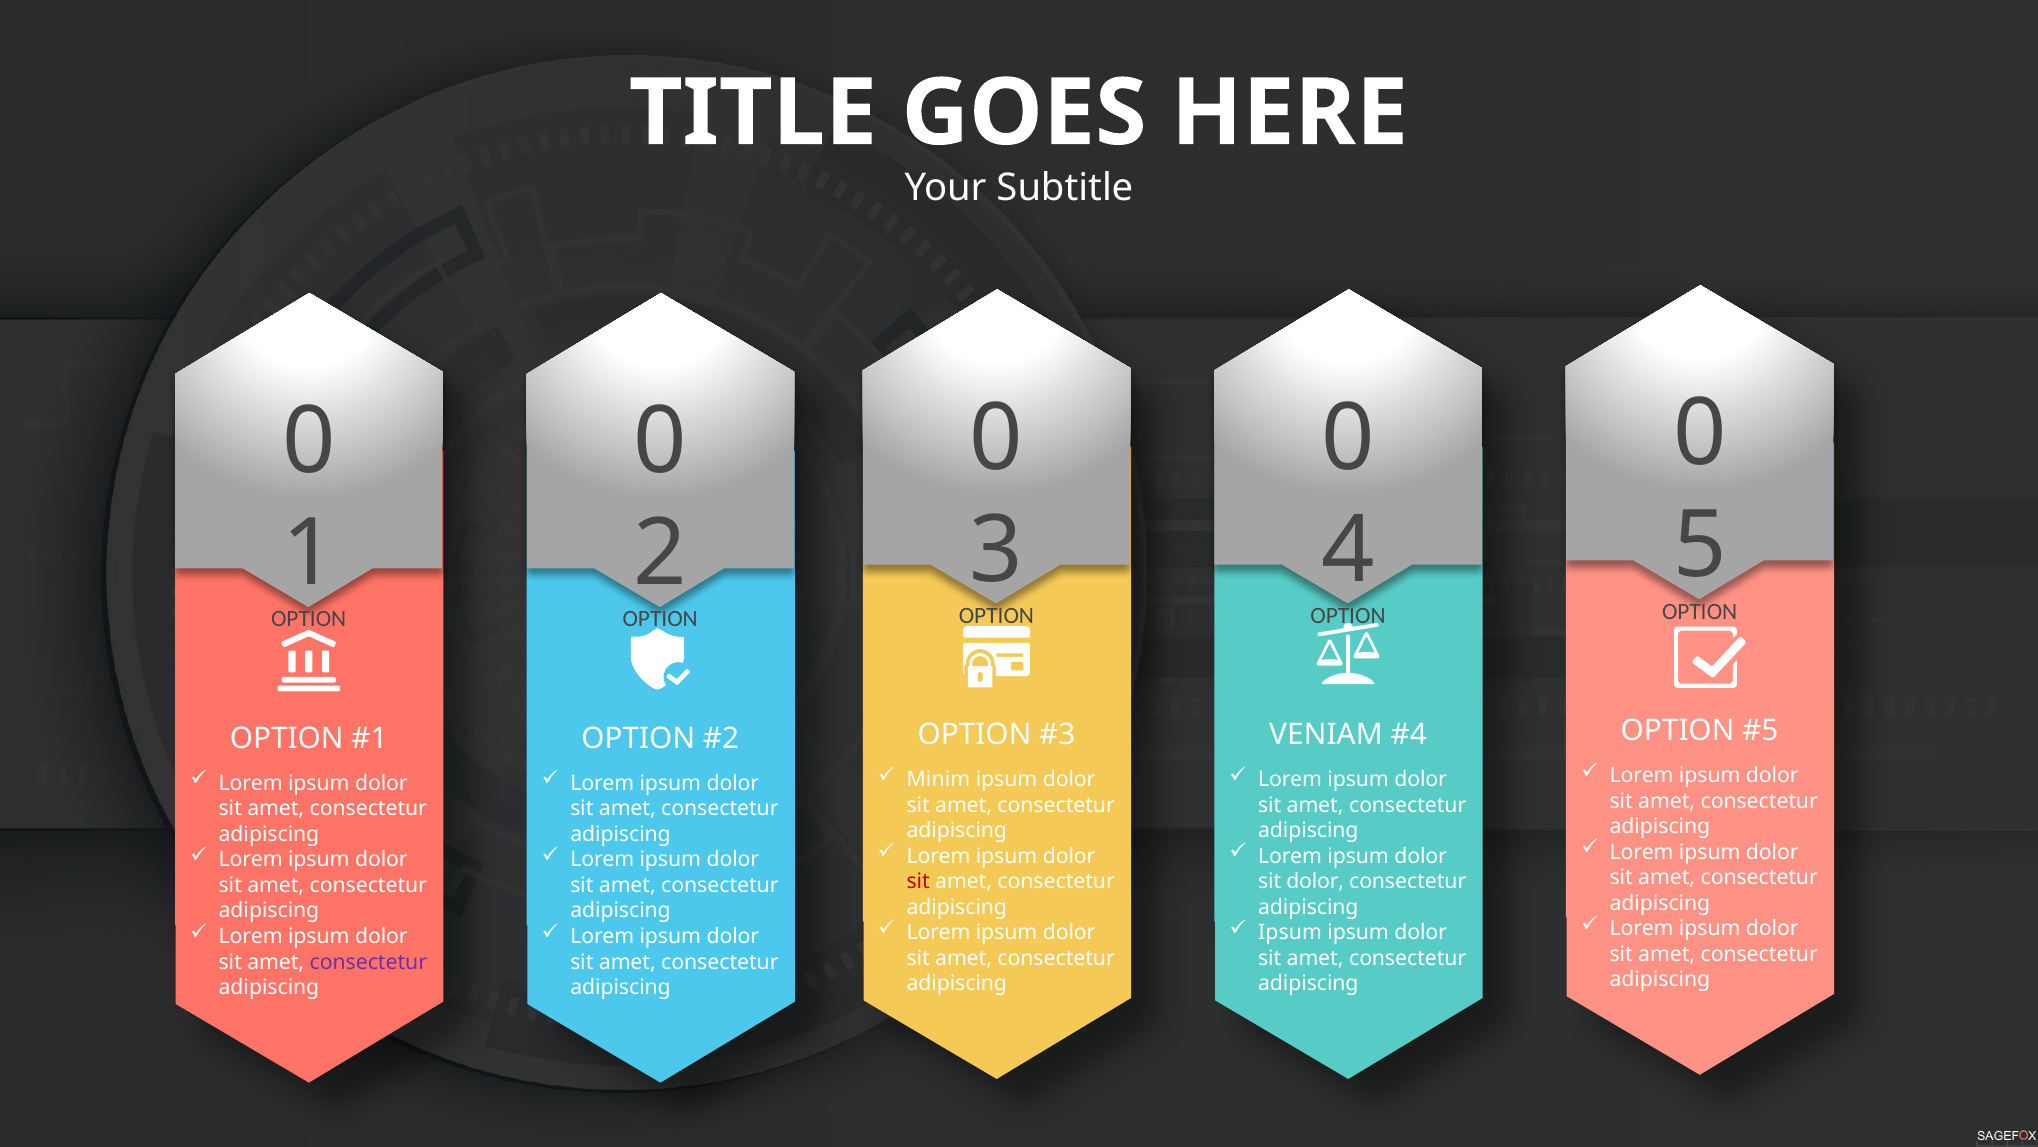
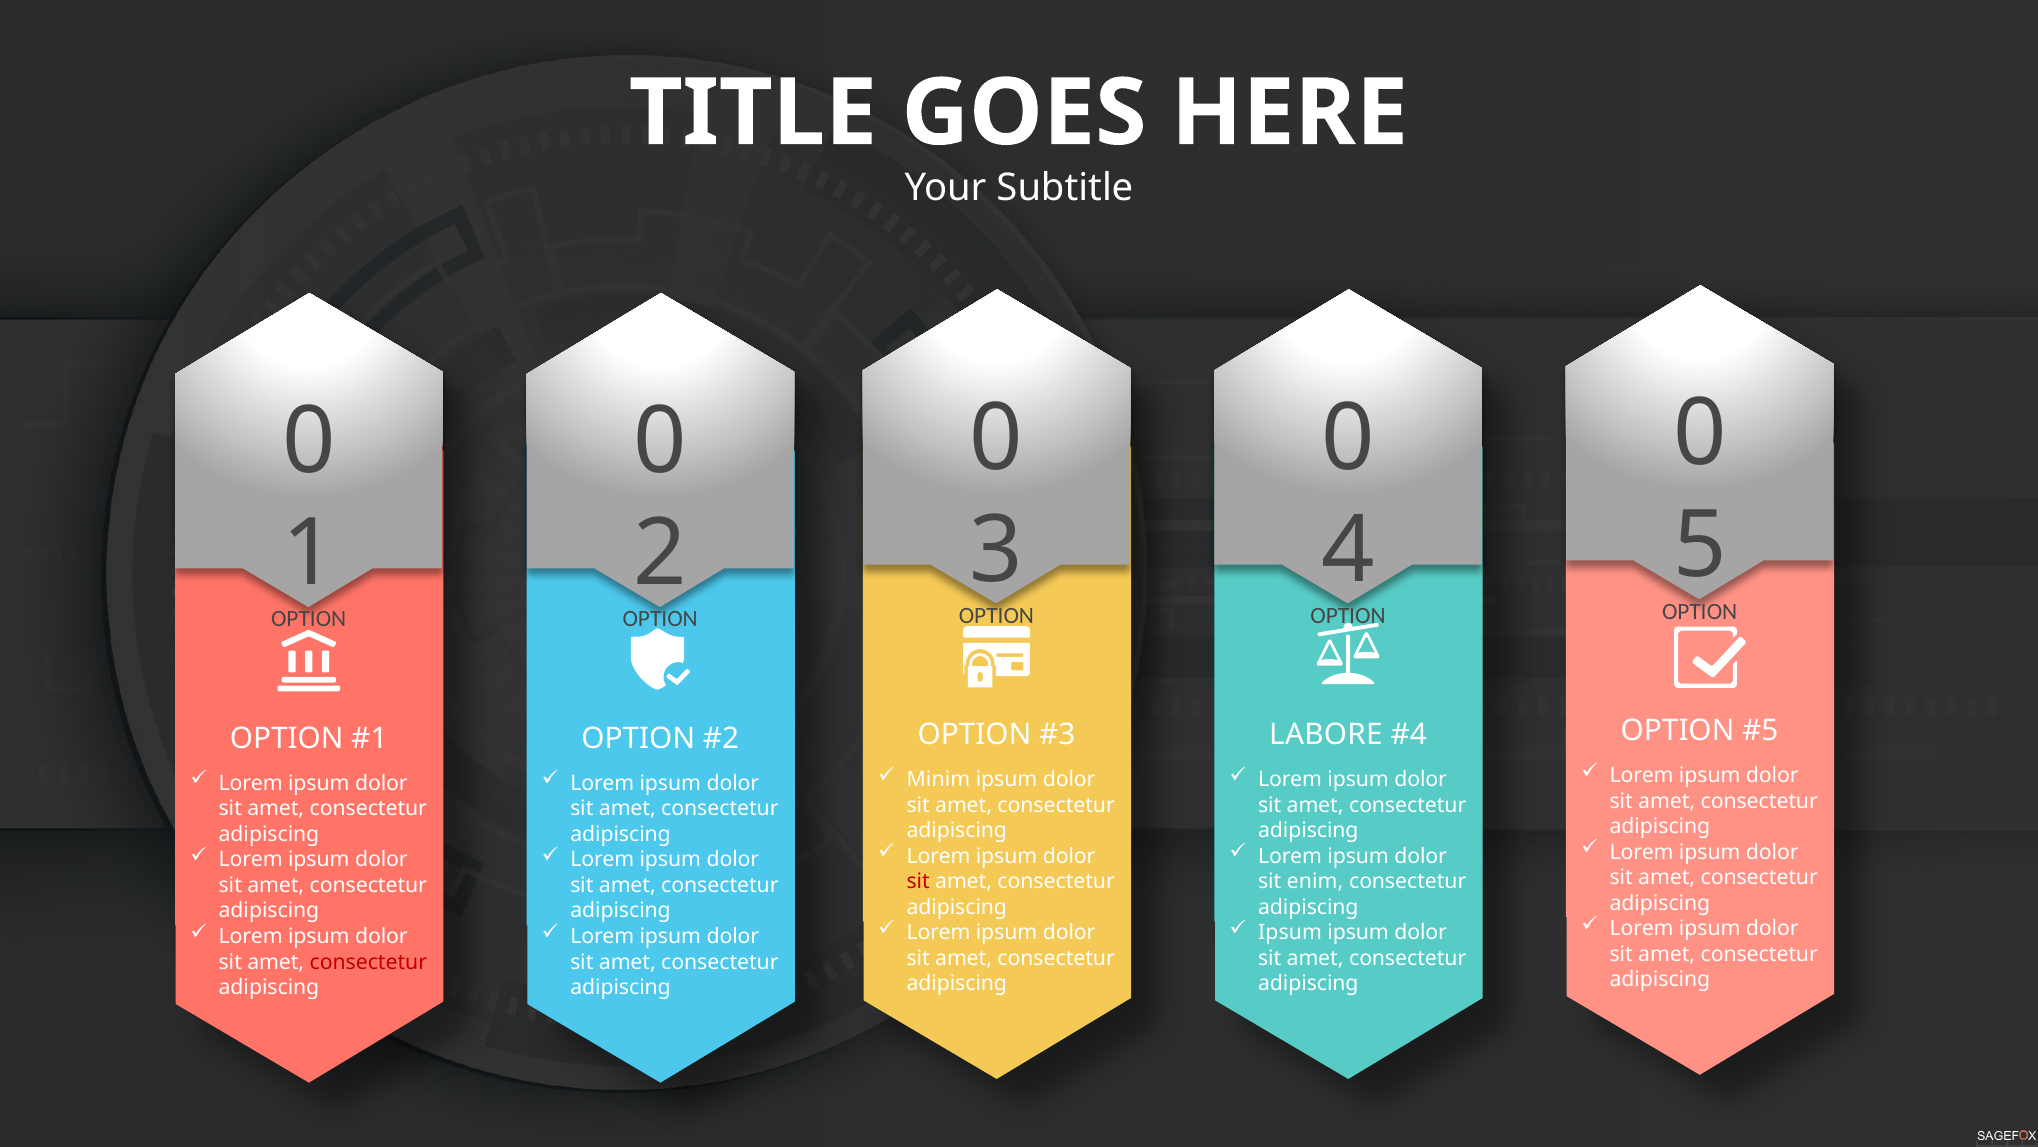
VENIAM: VENIAM -> LABORE
sit dolor: dolor -> enim
consectetur at (368, 961) colour: purple -> red
